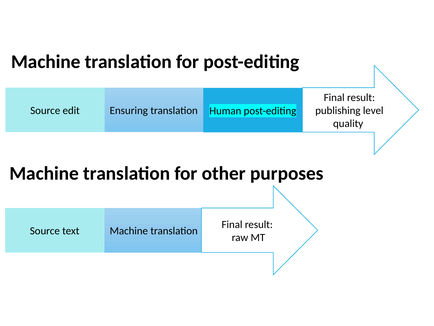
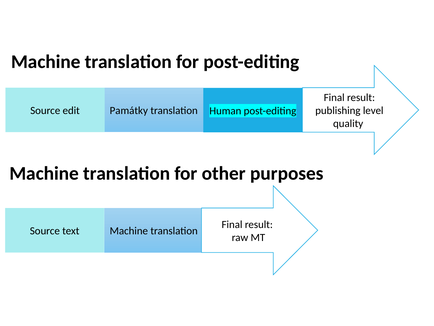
Ensuring: Ensuring -> Památky
